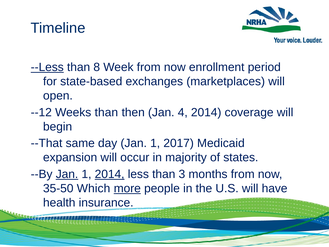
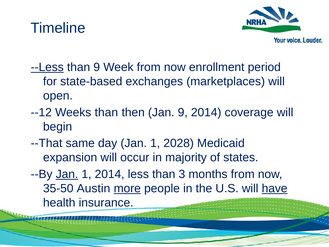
than 8: 8 -> 9
Jan 4: 4 -> 9
2017: 2017 -> 2028
2014 at (110, 174) underline: present -> none
Which: Which -> Austin
have underline: none -> present
